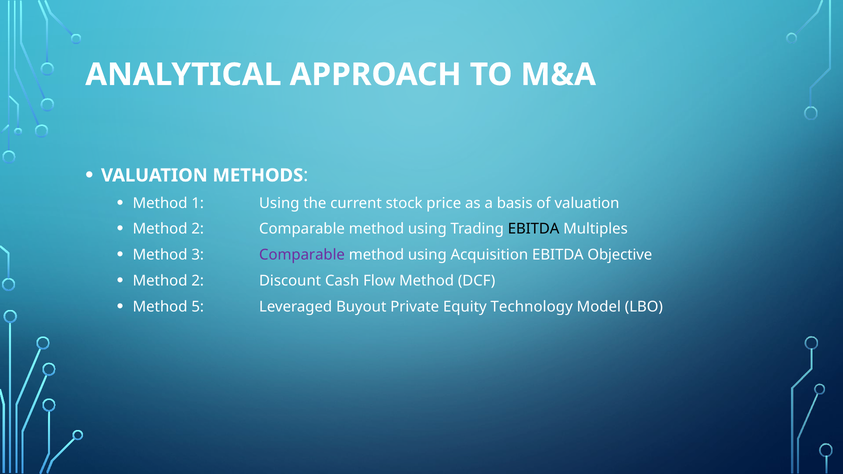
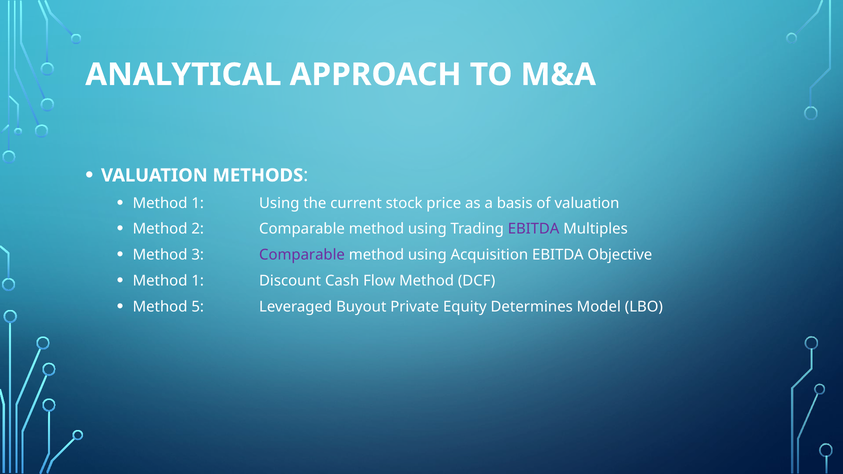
EBITDA at (534, 229) colour: black -> purple
2 at (198, 281): 2 -> 1
Technology: Technology -> Determines
